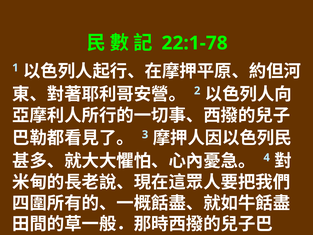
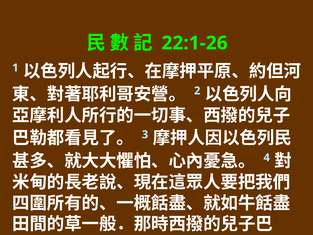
22:1-78: 22:1-78 -> 22:1-26
